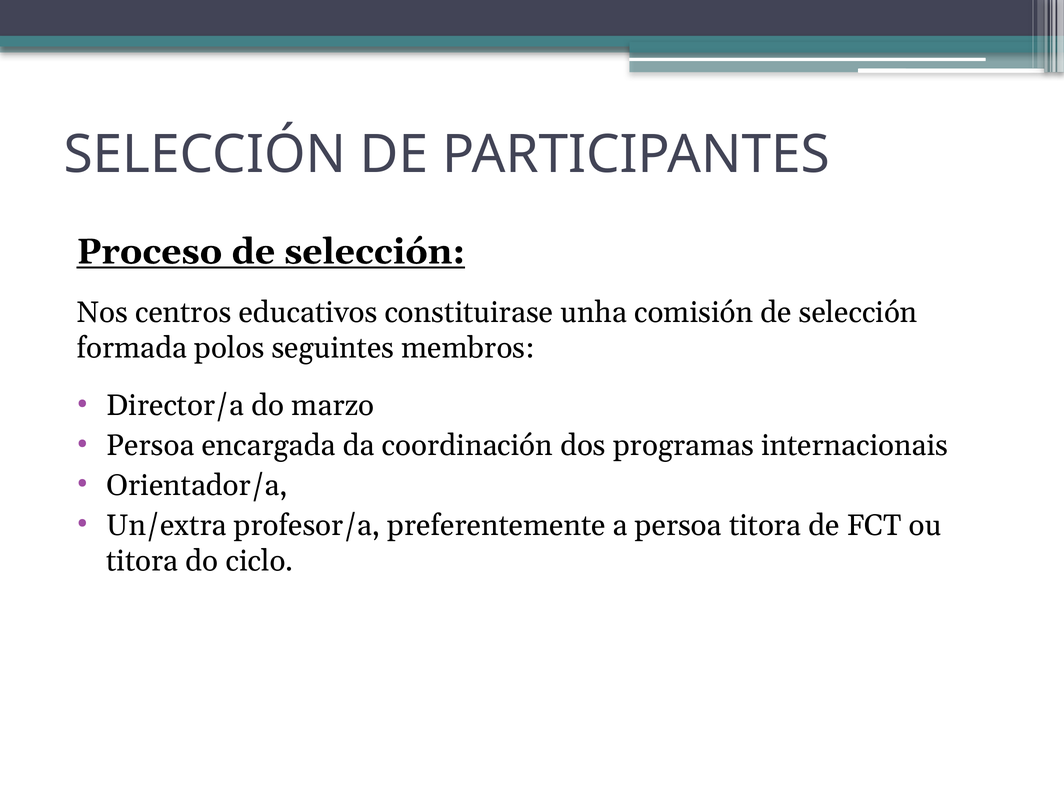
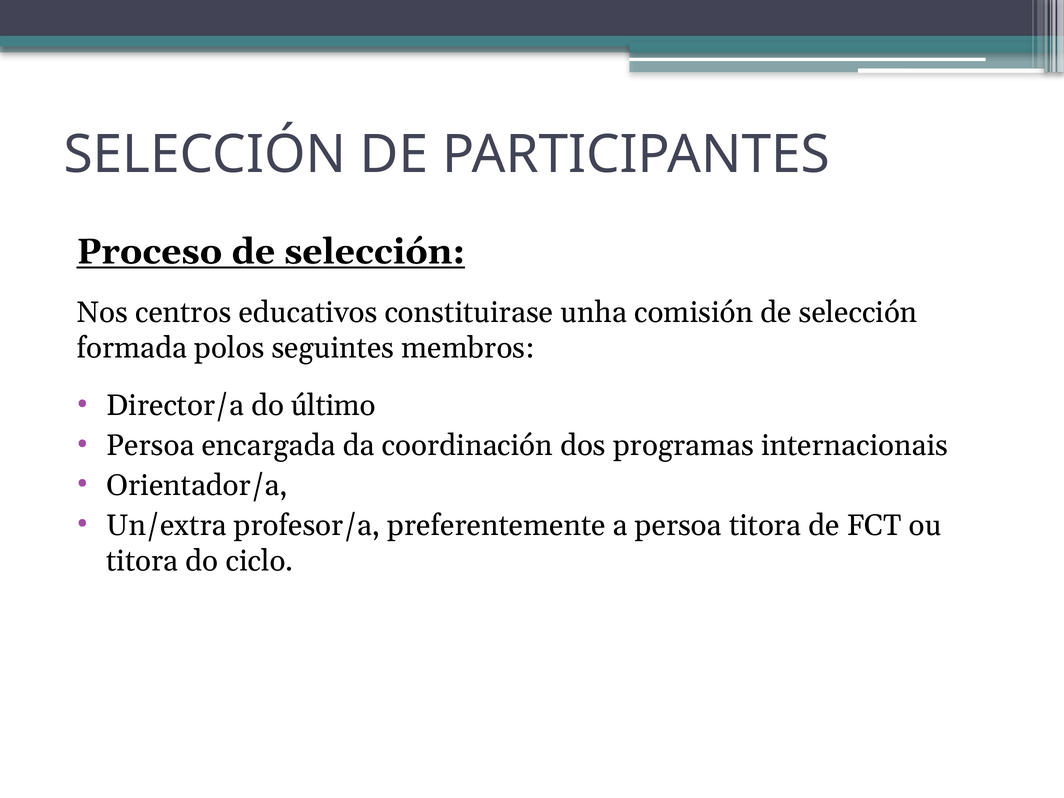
marzo: marzo -> último
